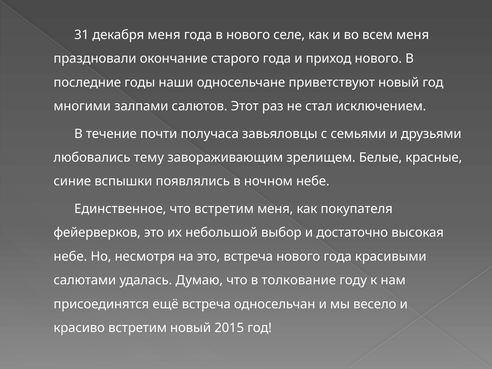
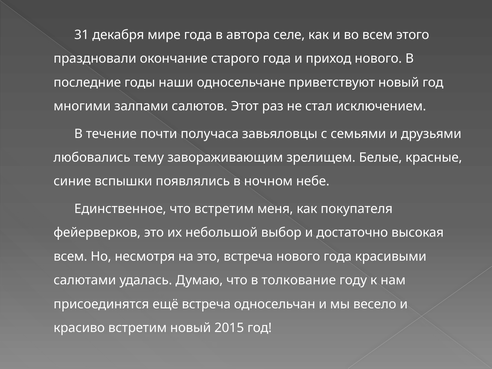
декабря меня: меня -> мире
в нового: нового -> автора
всем меня: меня -> этого
небе at (70, 257): небе -> всем
